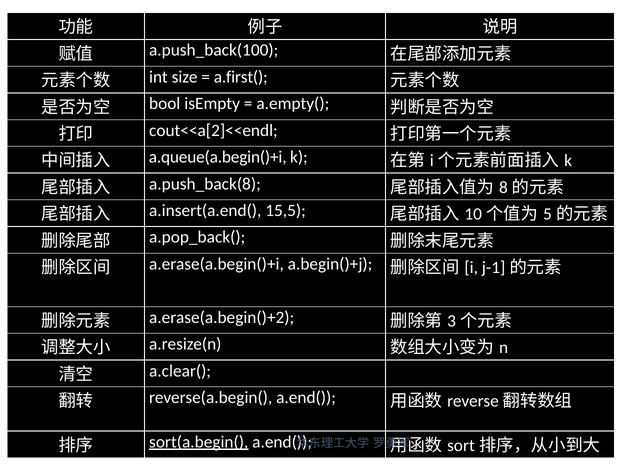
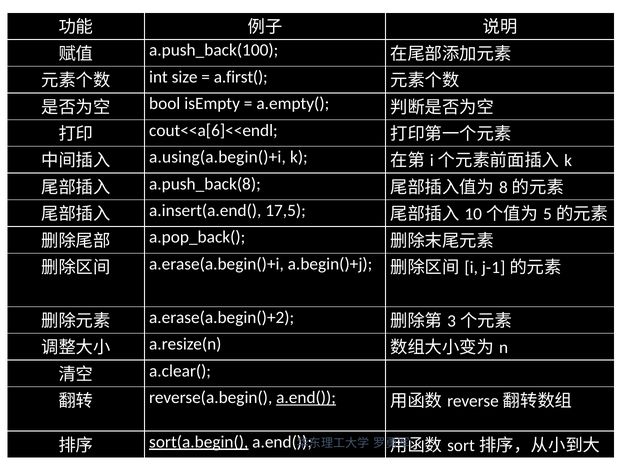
cout<<a[2]<<endl: cout<<a[2]<<endl -> cout<<a[6]<<endl
a.queue(a.begin()+i: a.queue(a.begin()+i -> a.using(a.begin()+i
15,5: 15,5 -> 17,5
a.end( at (306, 398) underline: none -> present
